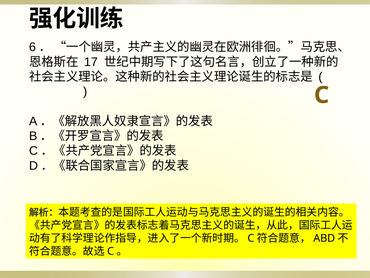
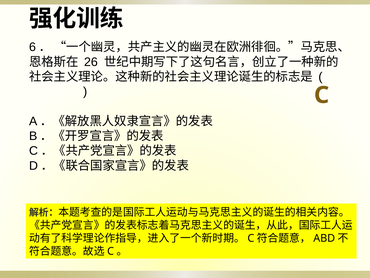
17: 17 -> 26
